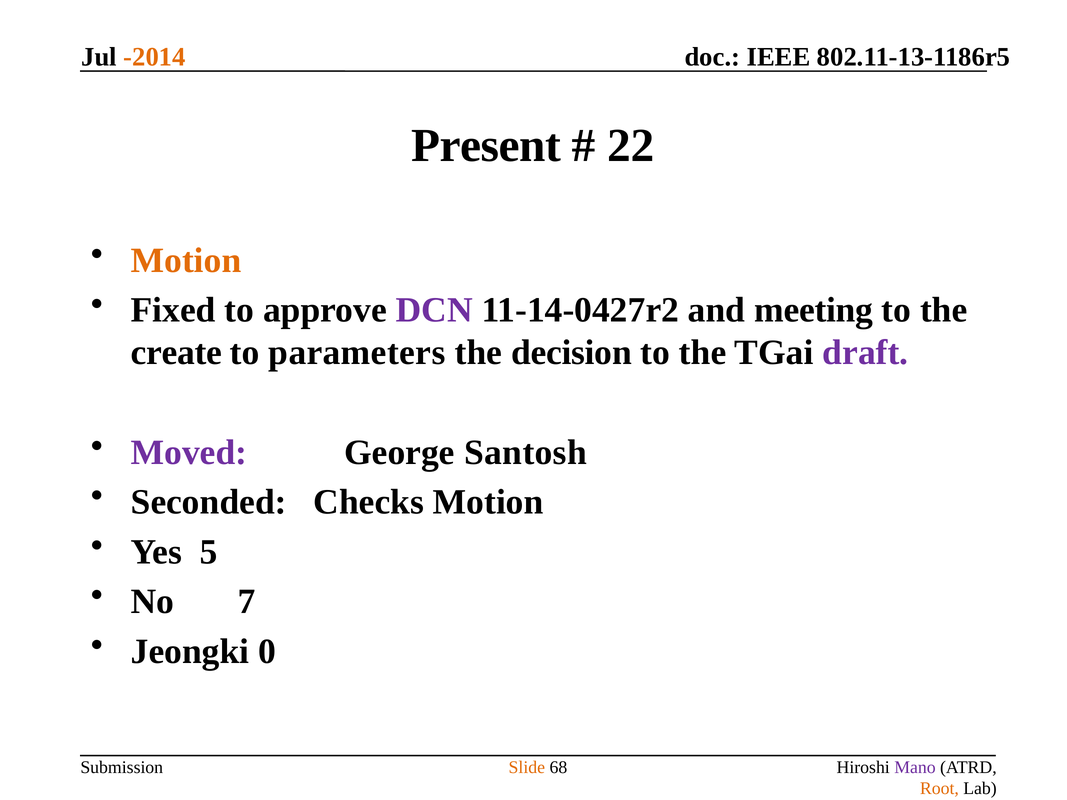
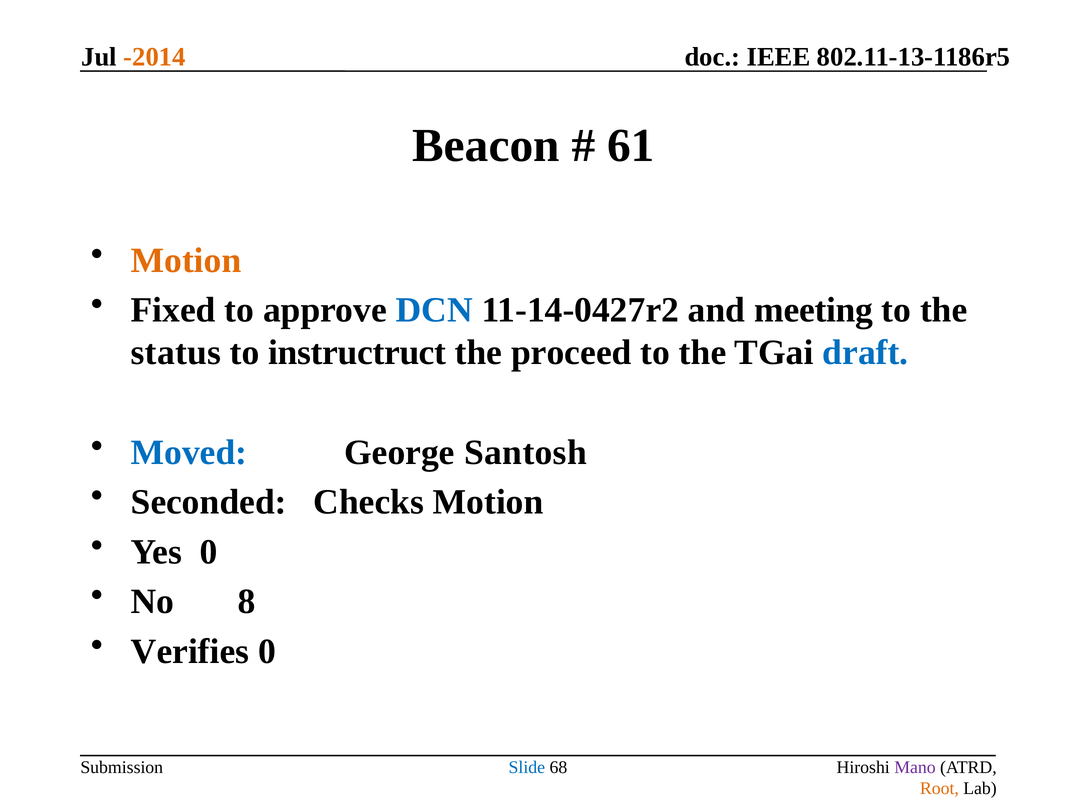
Present: Present -> Beacon
22: 22 -> 61
DCN colour: purple -> blue
create: create -> status
parameters: parameters -> instructruct
decision: decision -> proceed
draft colour: purple -> blue
Moved colour: purple -> blue
Yes 5: 5 -> 0
7: 7 -> 8
Jeongki: Jeongki -> Verifies
Slide colour: orange -> blue
